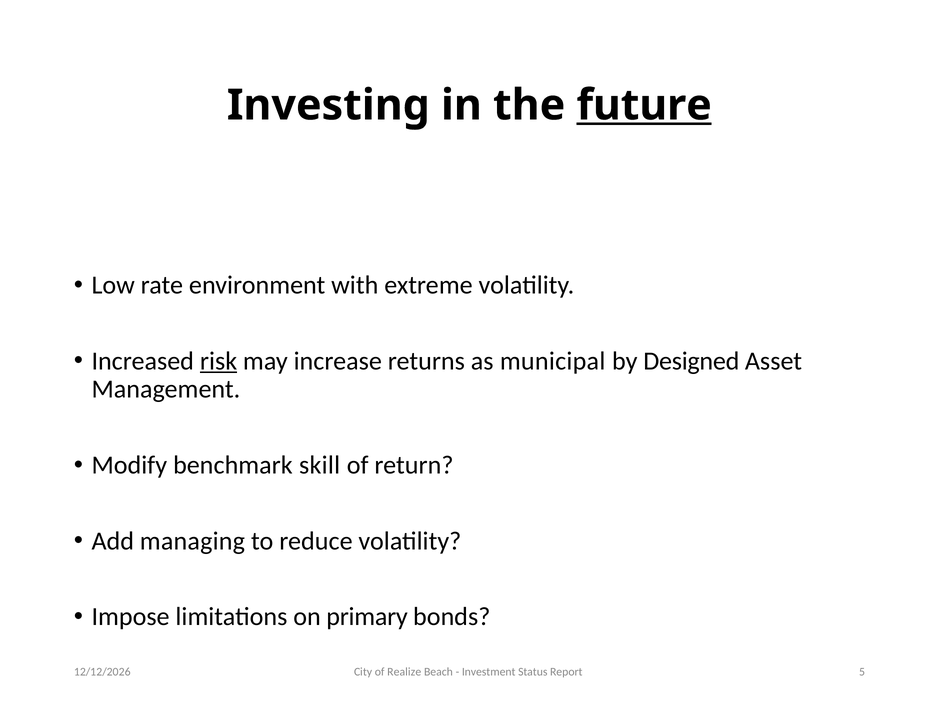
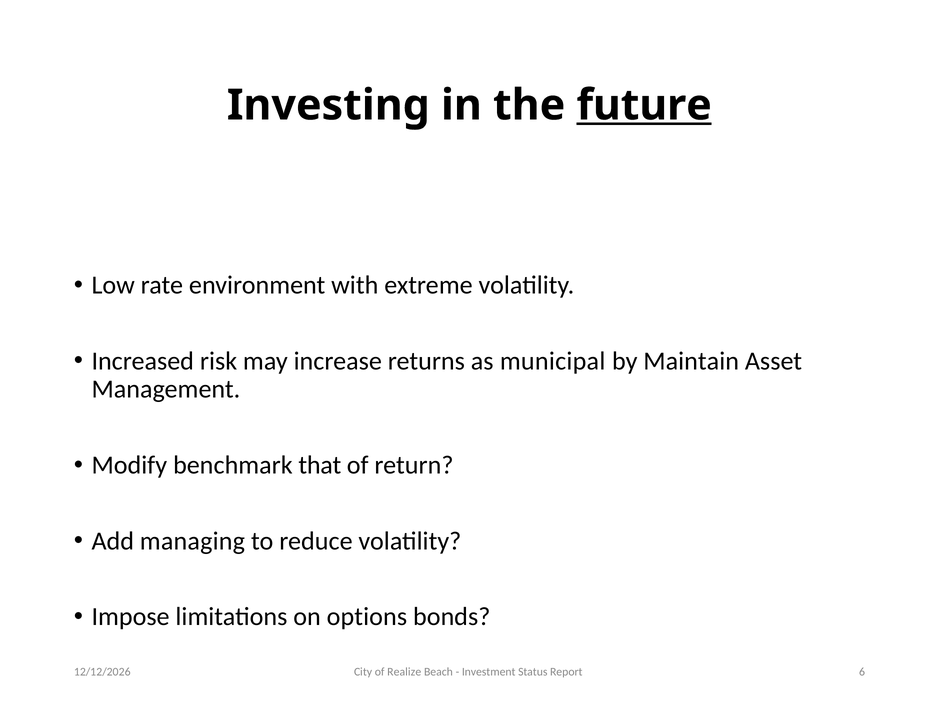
risk underline: present -> none
Designed: Designed -> Maintain
skill: skill -> that
primary: primary -> options
5: 5 -> 6
